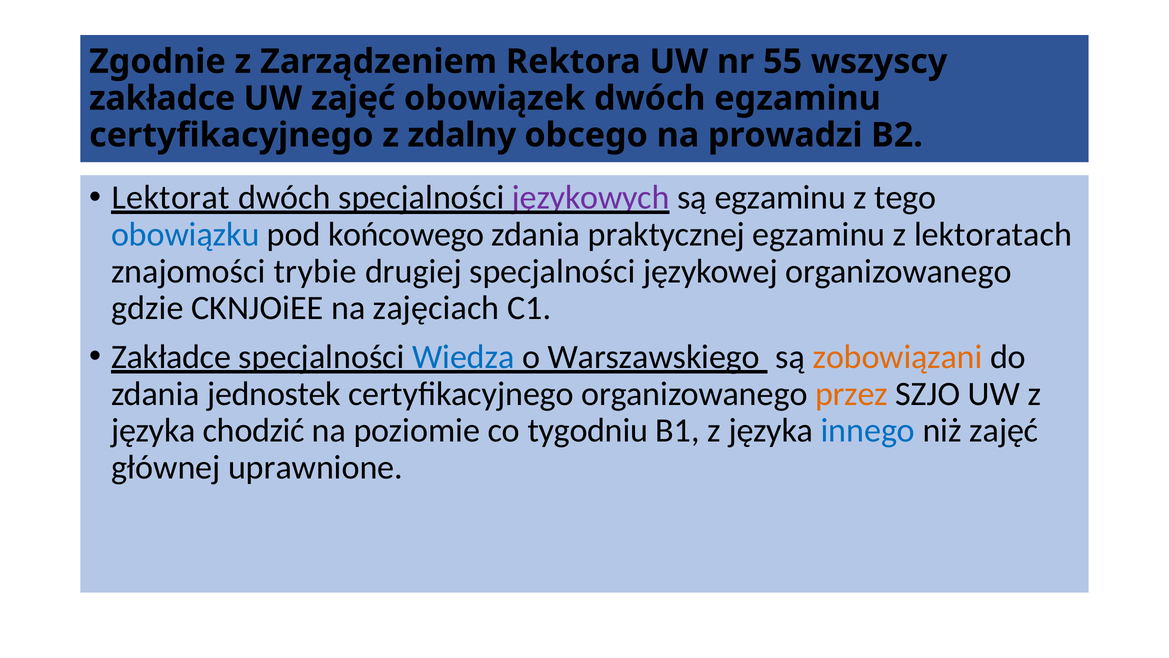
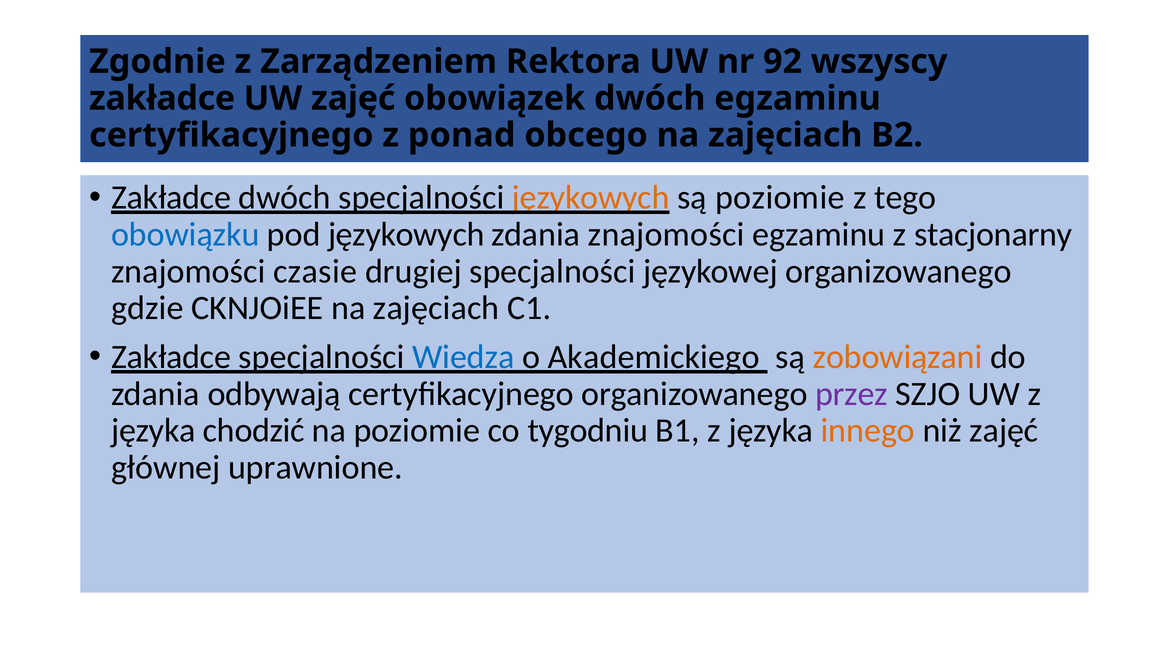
55: 55 -> 92
zdalny: zdalny -> ponad
obcego na prowadzi: prowadzi -> zajęciach
Lektorat at (171, 198): Lektorat -> Zakładce
językowych at (591, 198) colour: purple -> orange
są egzaminu: egzaminu -> poziomie
pod końcowego: końcowego -> językowych
zdania praktycznej: praktycznej -> znajomości
lektoratach: lektoratach -> stacjonarny
trybie: trybie -> czasie
Warszawskiego: Warszawskiego -> Akademickiego
jednostek: jednostek -> odbywają
przez colour: orange -> purple
innego colour: blue -> orange
